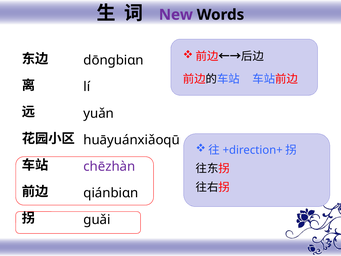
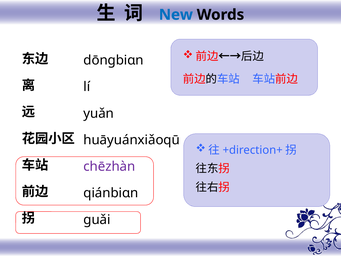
New colour: purple -> blue
